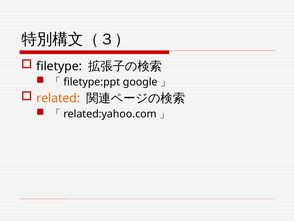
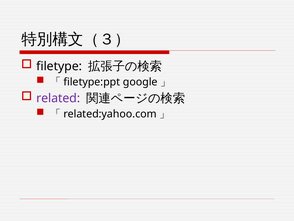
related colour: orange -> purple
